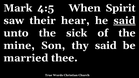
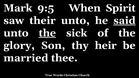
4:5: 4:5 -> 9:5
their hear: hear -> unto
the at (47, 33) underline: none -> present
mine: mine -> glory
thy said: said -> heir
